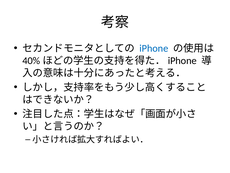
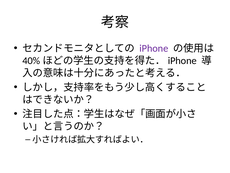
iPhone colour: blue -> purple
